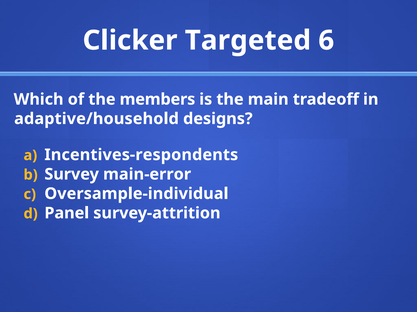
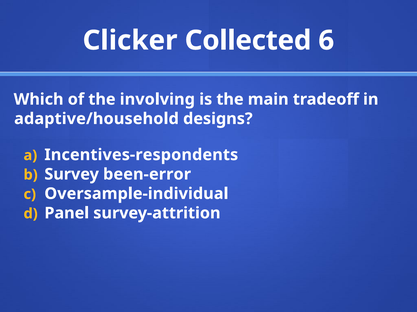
Targeted: Targeted -> Collected
members: members -> involving
main-error: main-error -> been-error
